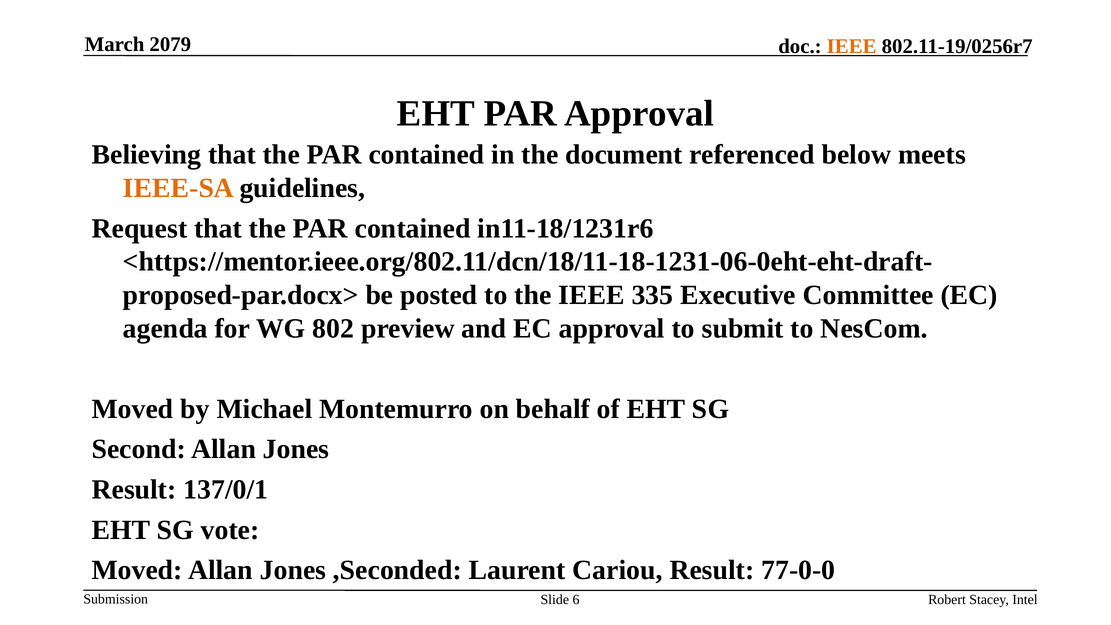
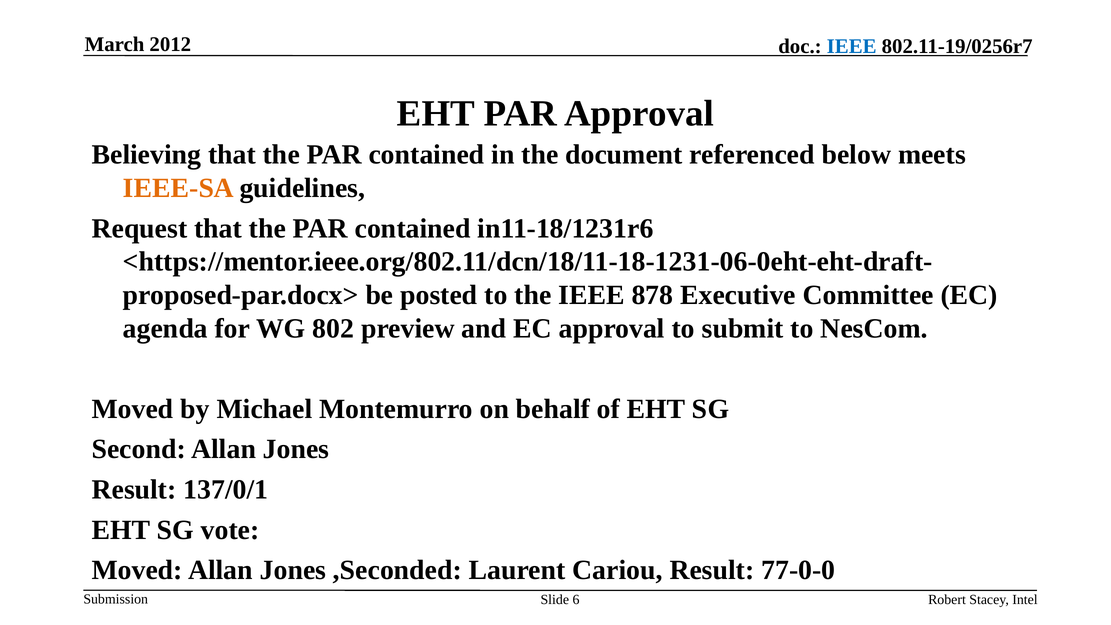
2079: 2079 -> 2012
IEEE at (852, 46) colour: orange -> blue
335: 335 -> 878
